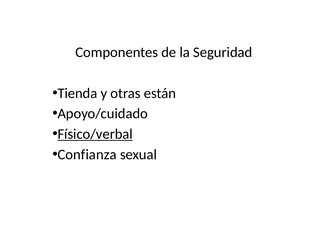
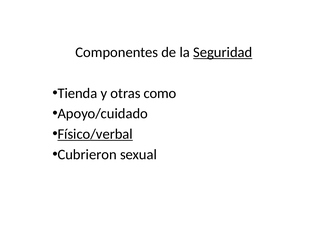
Seguridad underline: none -> present
están: están -> como
Confianza: Confianza -> Cubrieron
